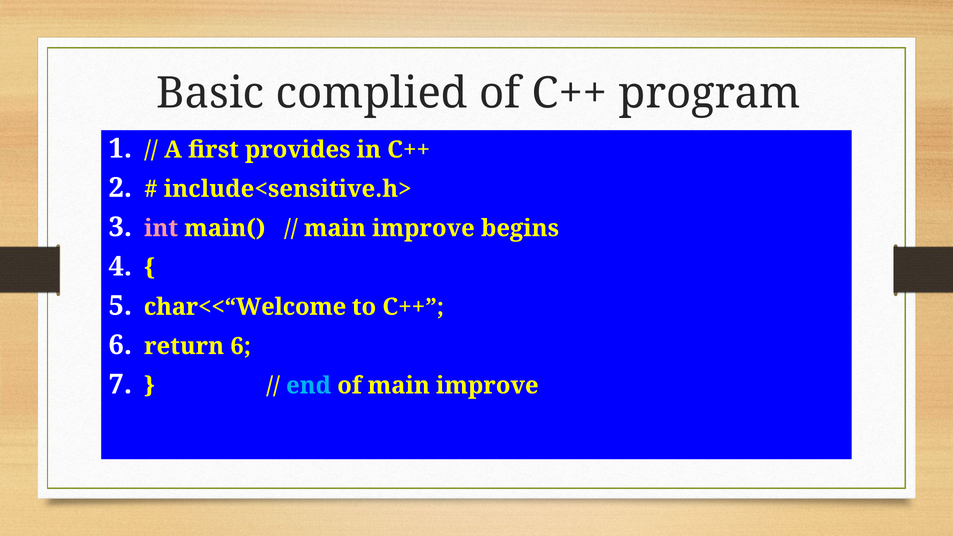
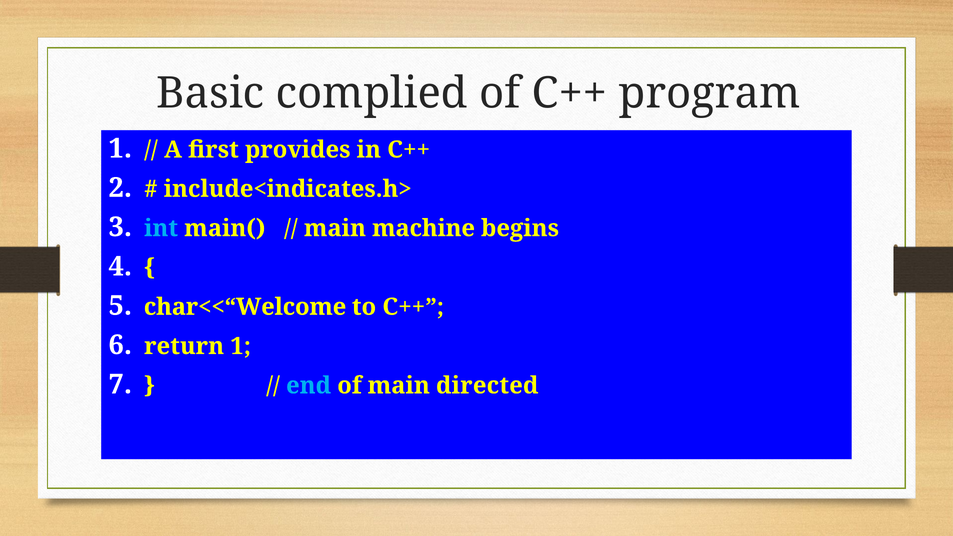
include<sensitive.h>: include<sensitive.h> -> include<indicates.h>
int colour: pink -> light blue
improve at (423, 228): improve -> machine
return 6: 6 -> 1
of main improve: improve -> directed
